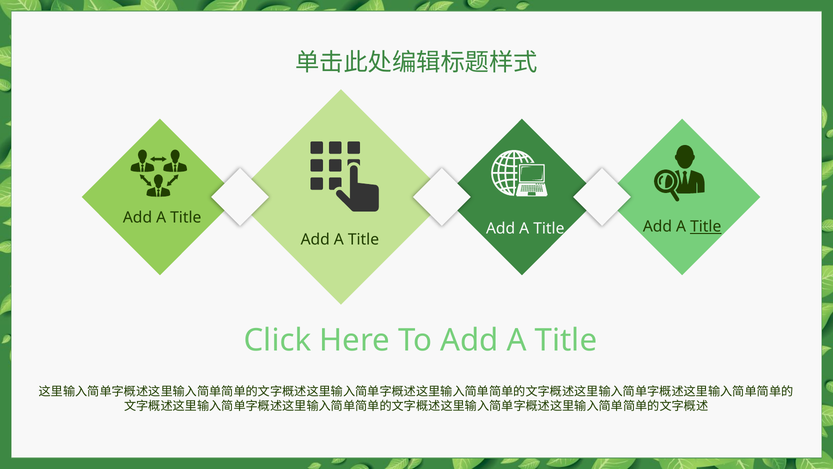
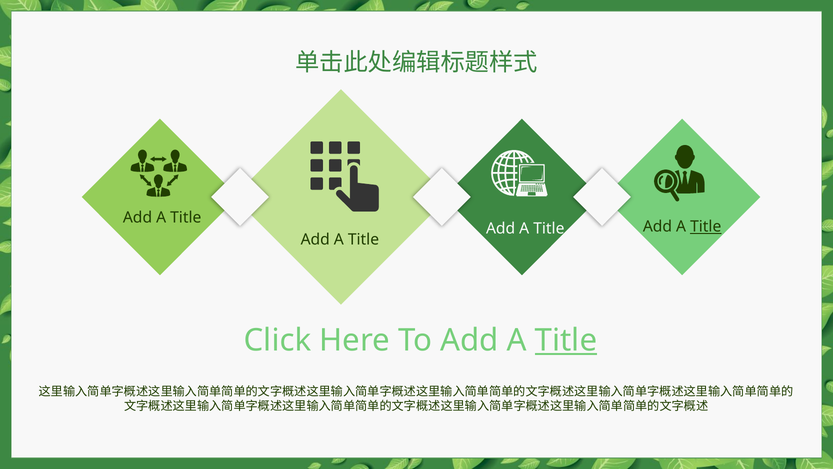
Title at (566, 340) underline: none -> present
